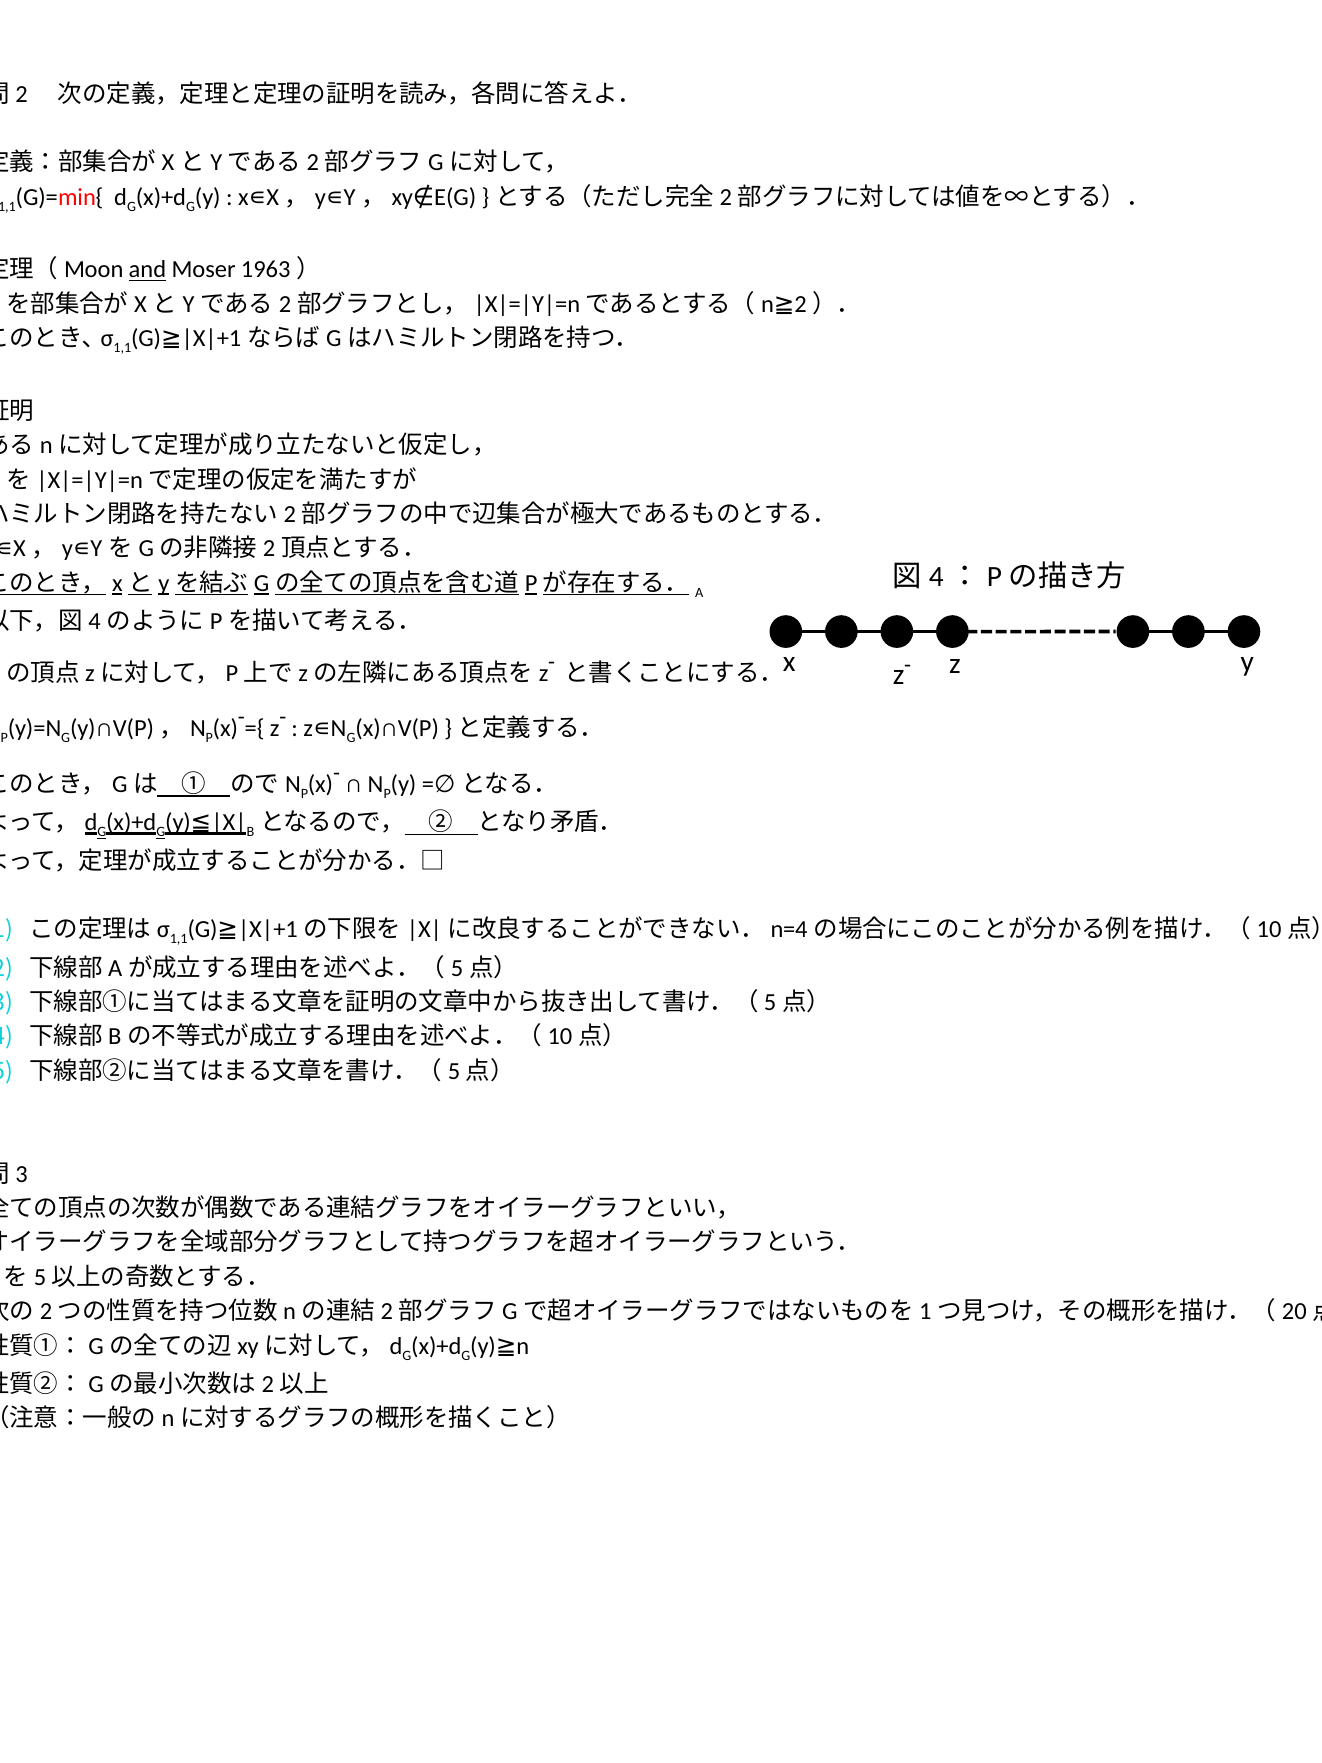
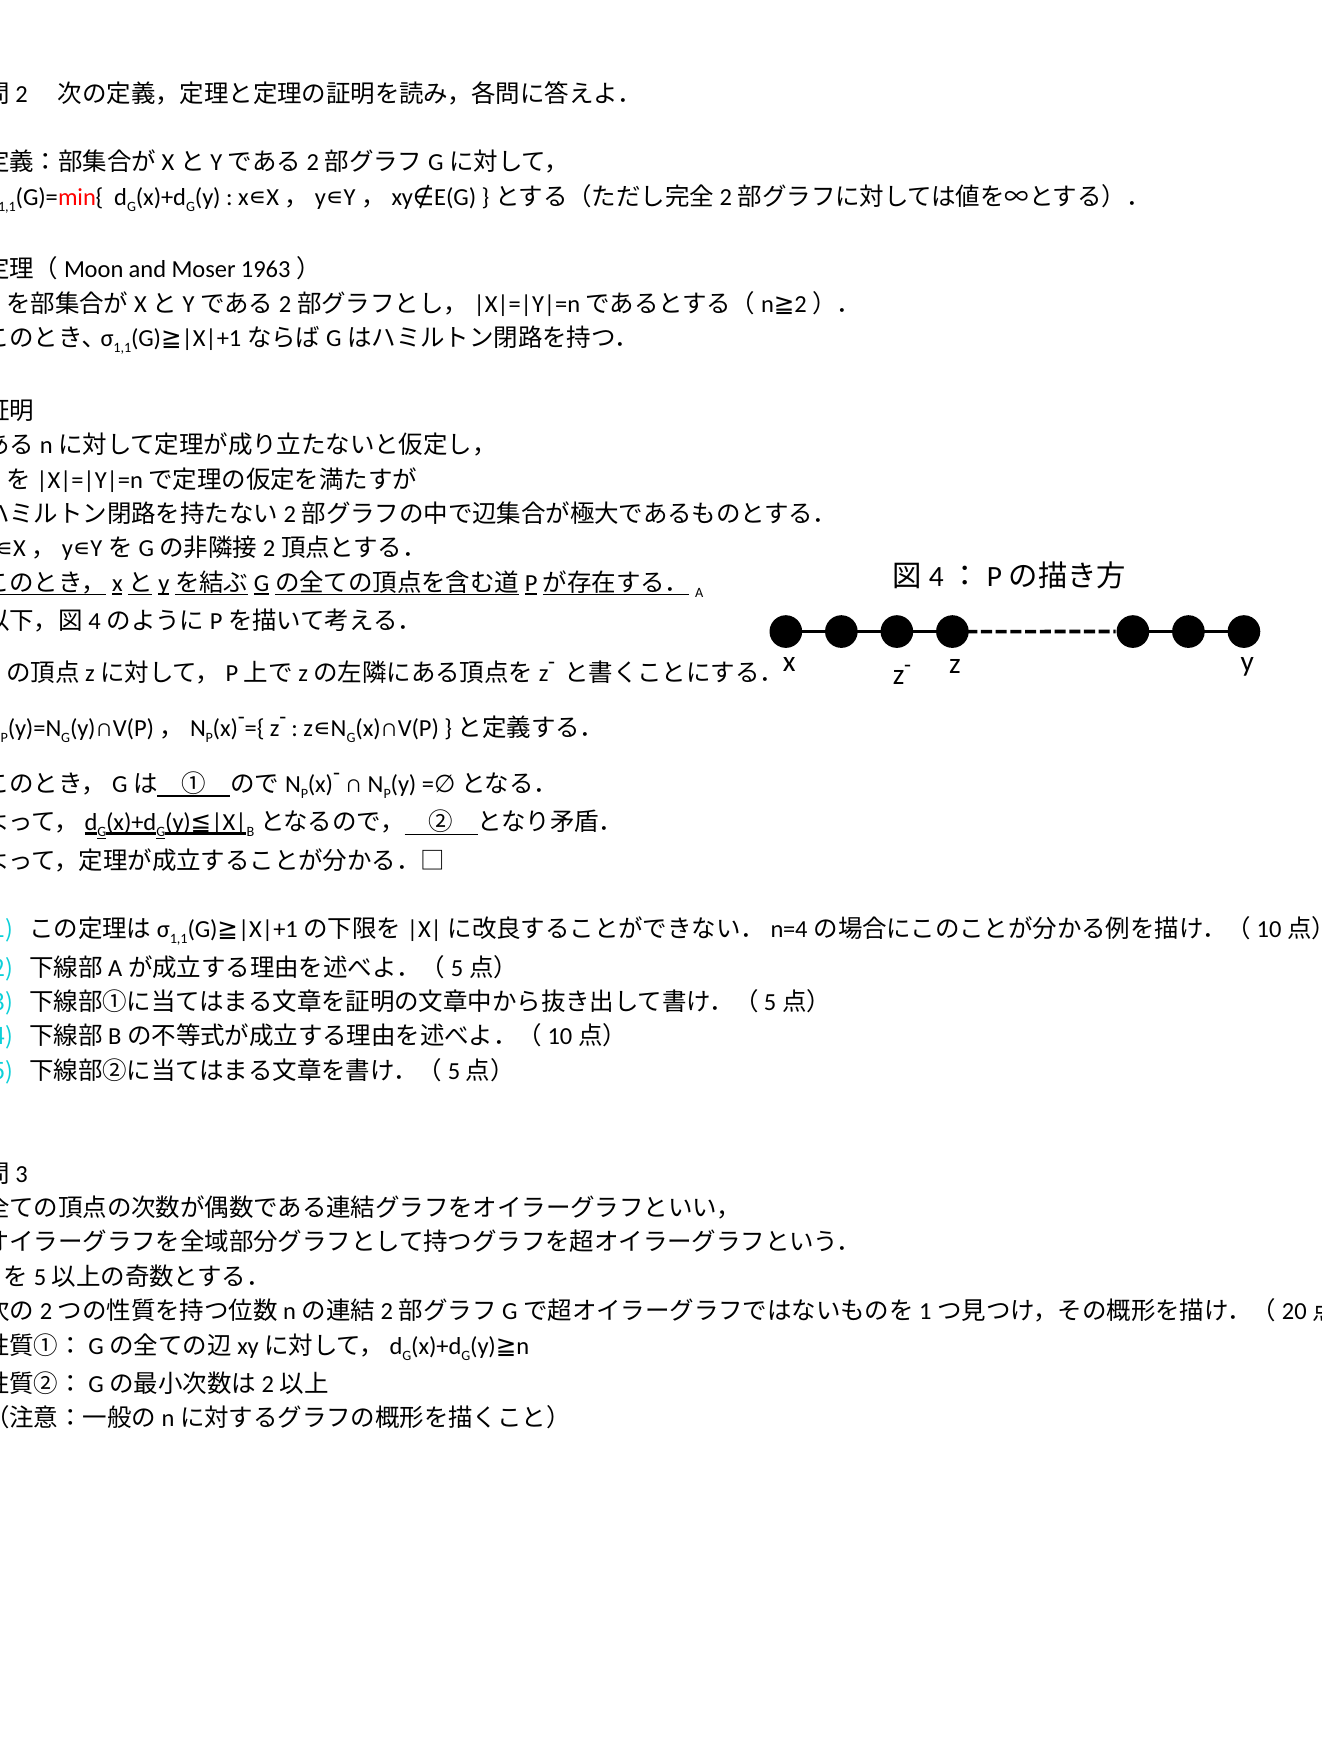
and underline: present -> none
